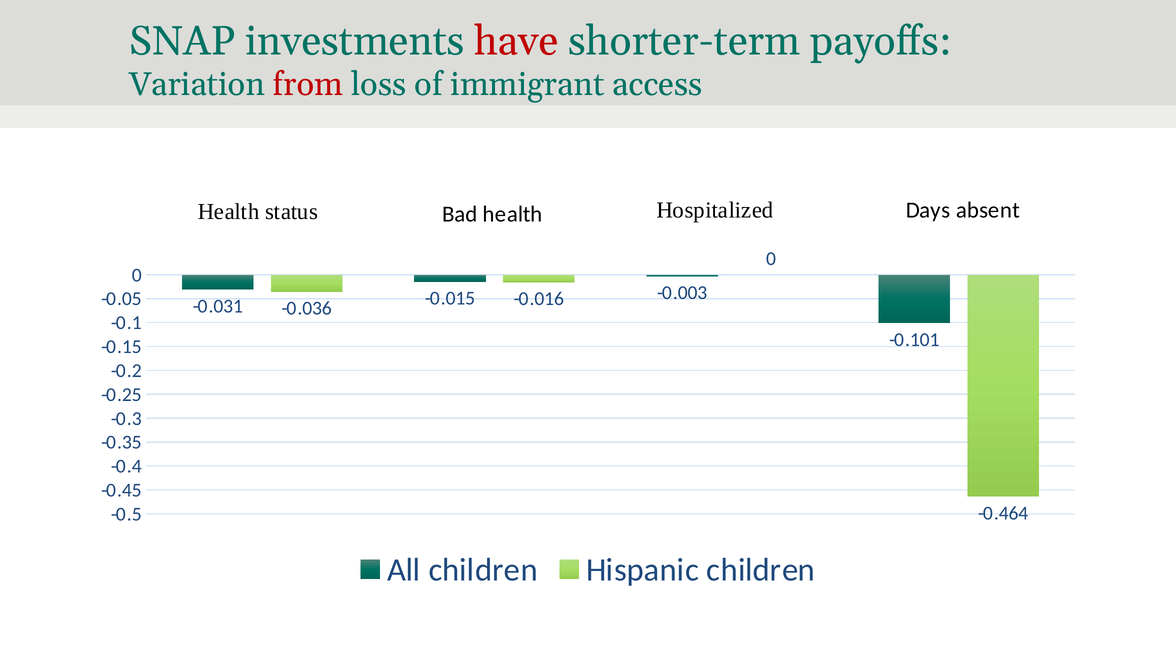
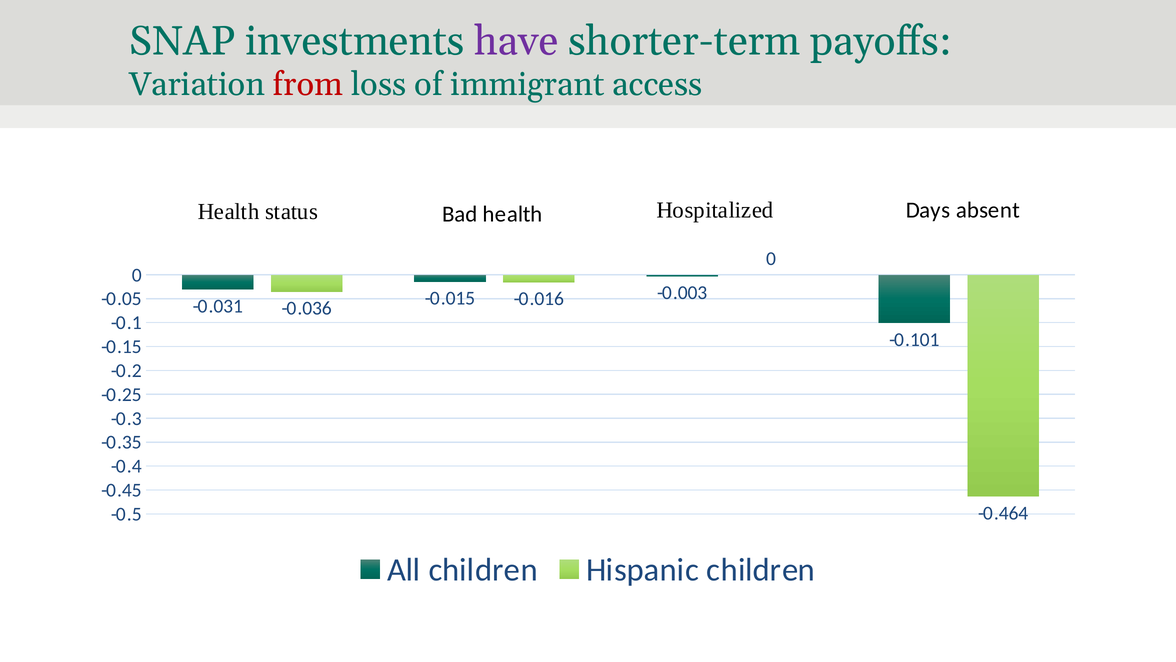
have colour: red -> purple
